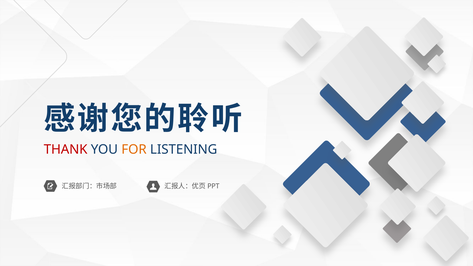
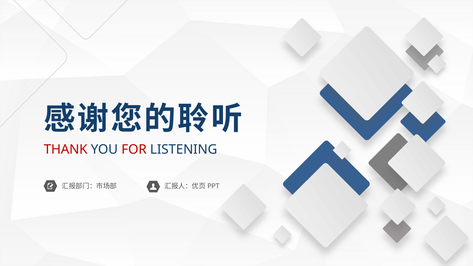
FOR colour: orange -> red
